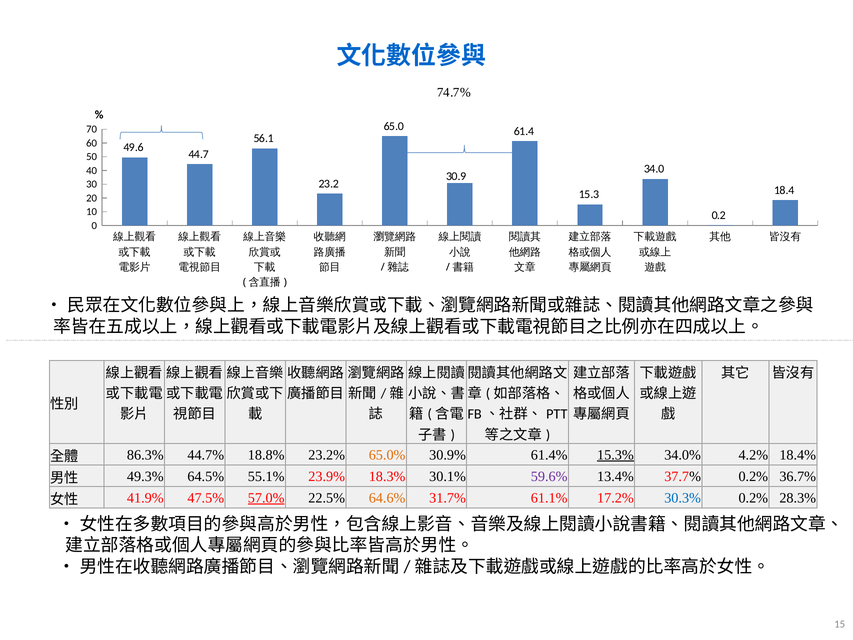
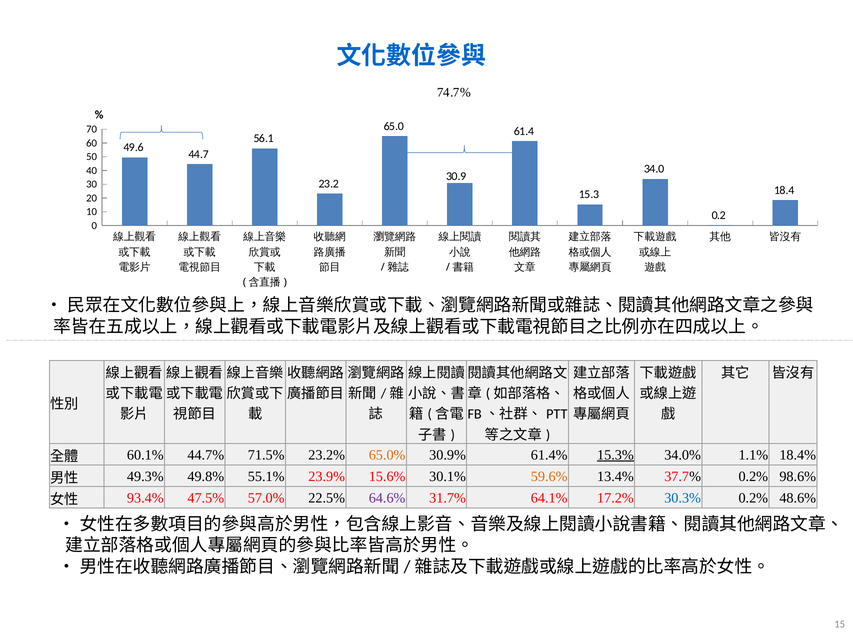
86.3%: 86.3% -> 60.1%
18.8%: 18.8% -> 71.5%
4.2%: 4.2% -> 1.1%
64.5%: 64.5% -> 49.8%
18.3%: 18.3% -> 15.6%
59.6% colour: purple -> orange
36.7%: 36.7% -> 98.6%
41.9%: 41.9% -> 93.4%
57.0% underline: present -> none
64.6% colour: orange -> purple
61.1%: 61.1% -> 64.1%
28.3%: 28.3% -> 48.6%
